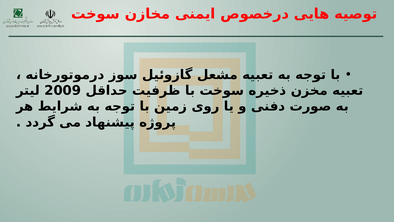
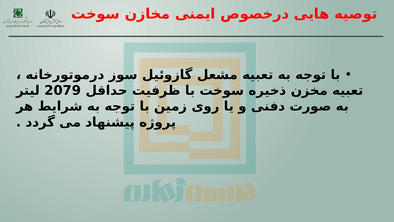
2009: 2009 -> 2079
